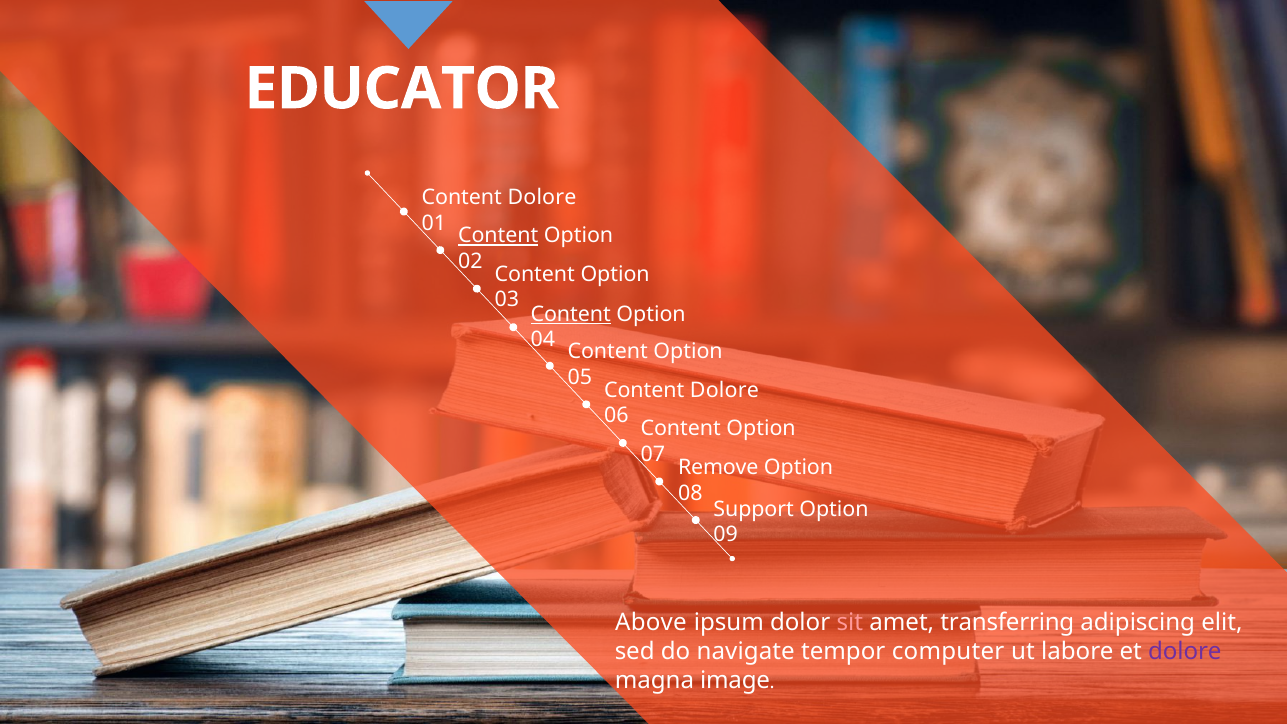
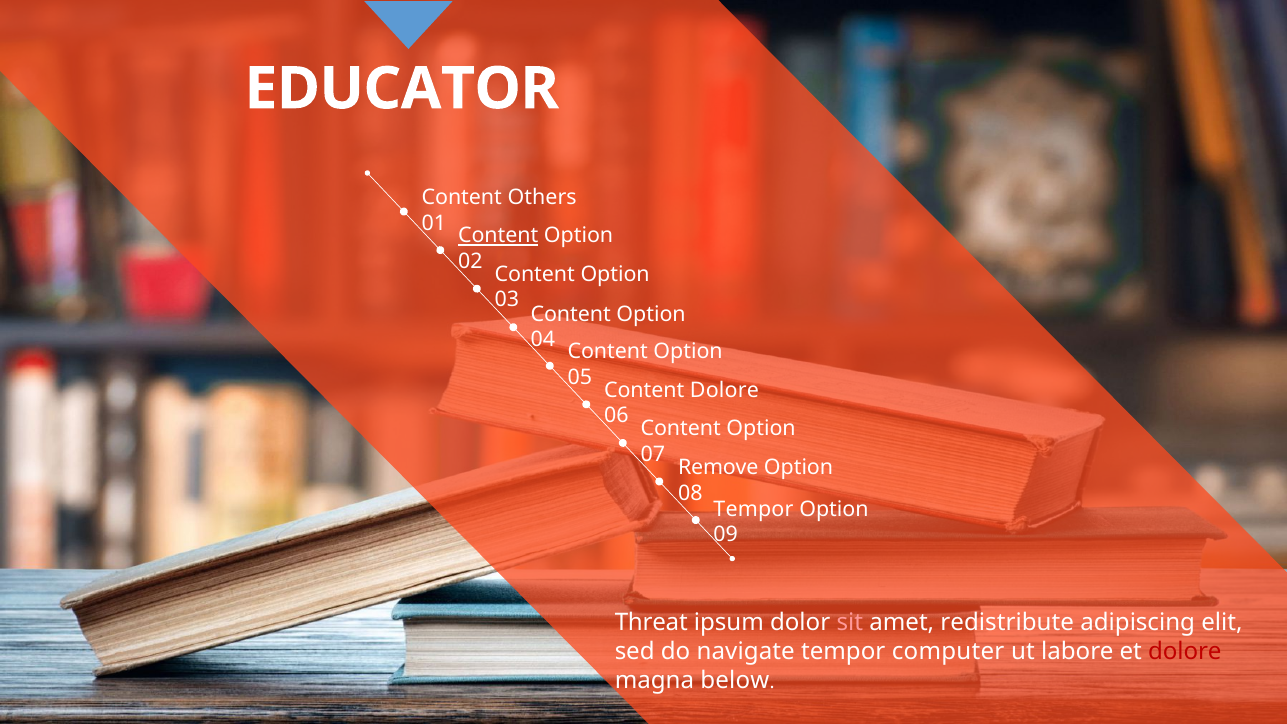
Dolore at (542, 198): Dolore -> Others
Content at (571, 314) underline: present -> none
Support at (754, 509): Support -> Tempor
Above: Above -> Threat
transferring: transferring -> redistribute
dolore at (1185, 652) colour: purple -> red
image: image -> below
